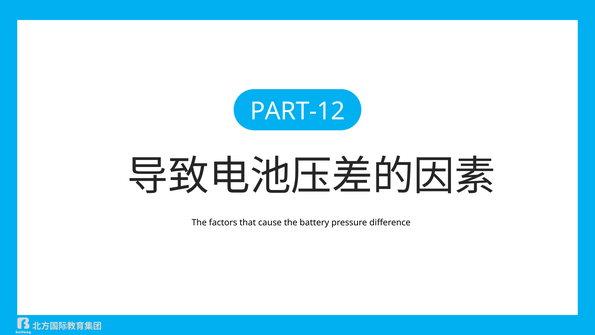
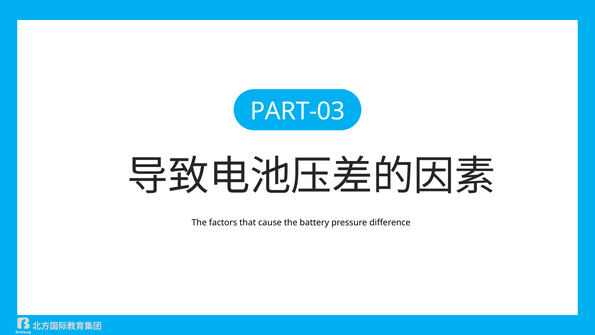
PART-12: PART-12 -> PART-03
